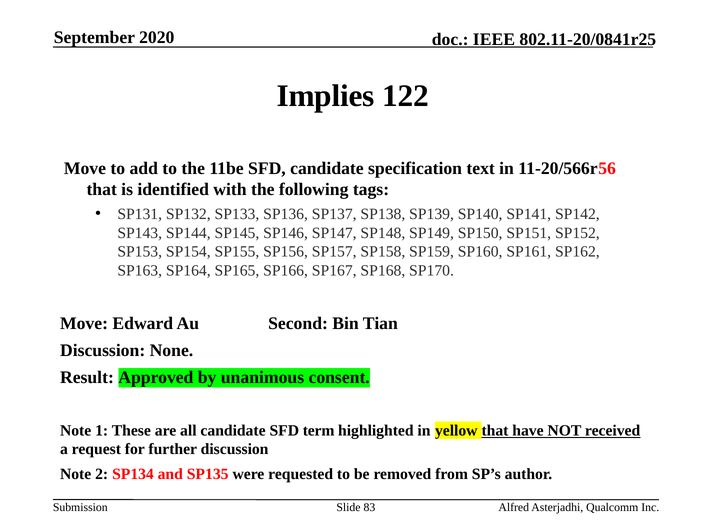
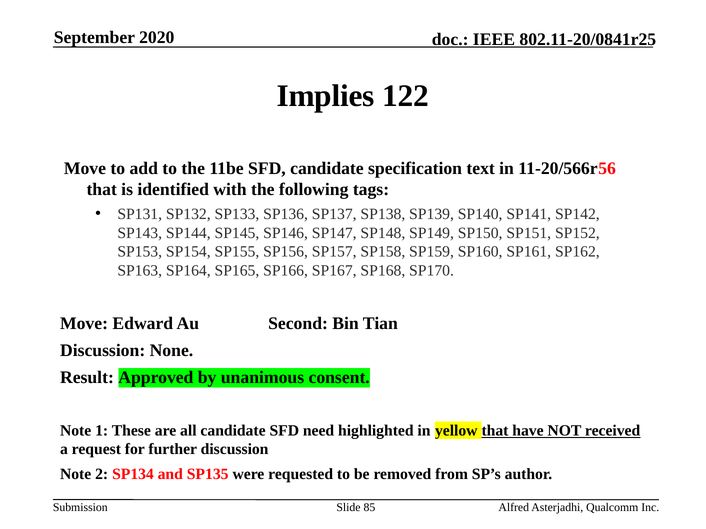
term: term -> need
83: 83 -> 85
